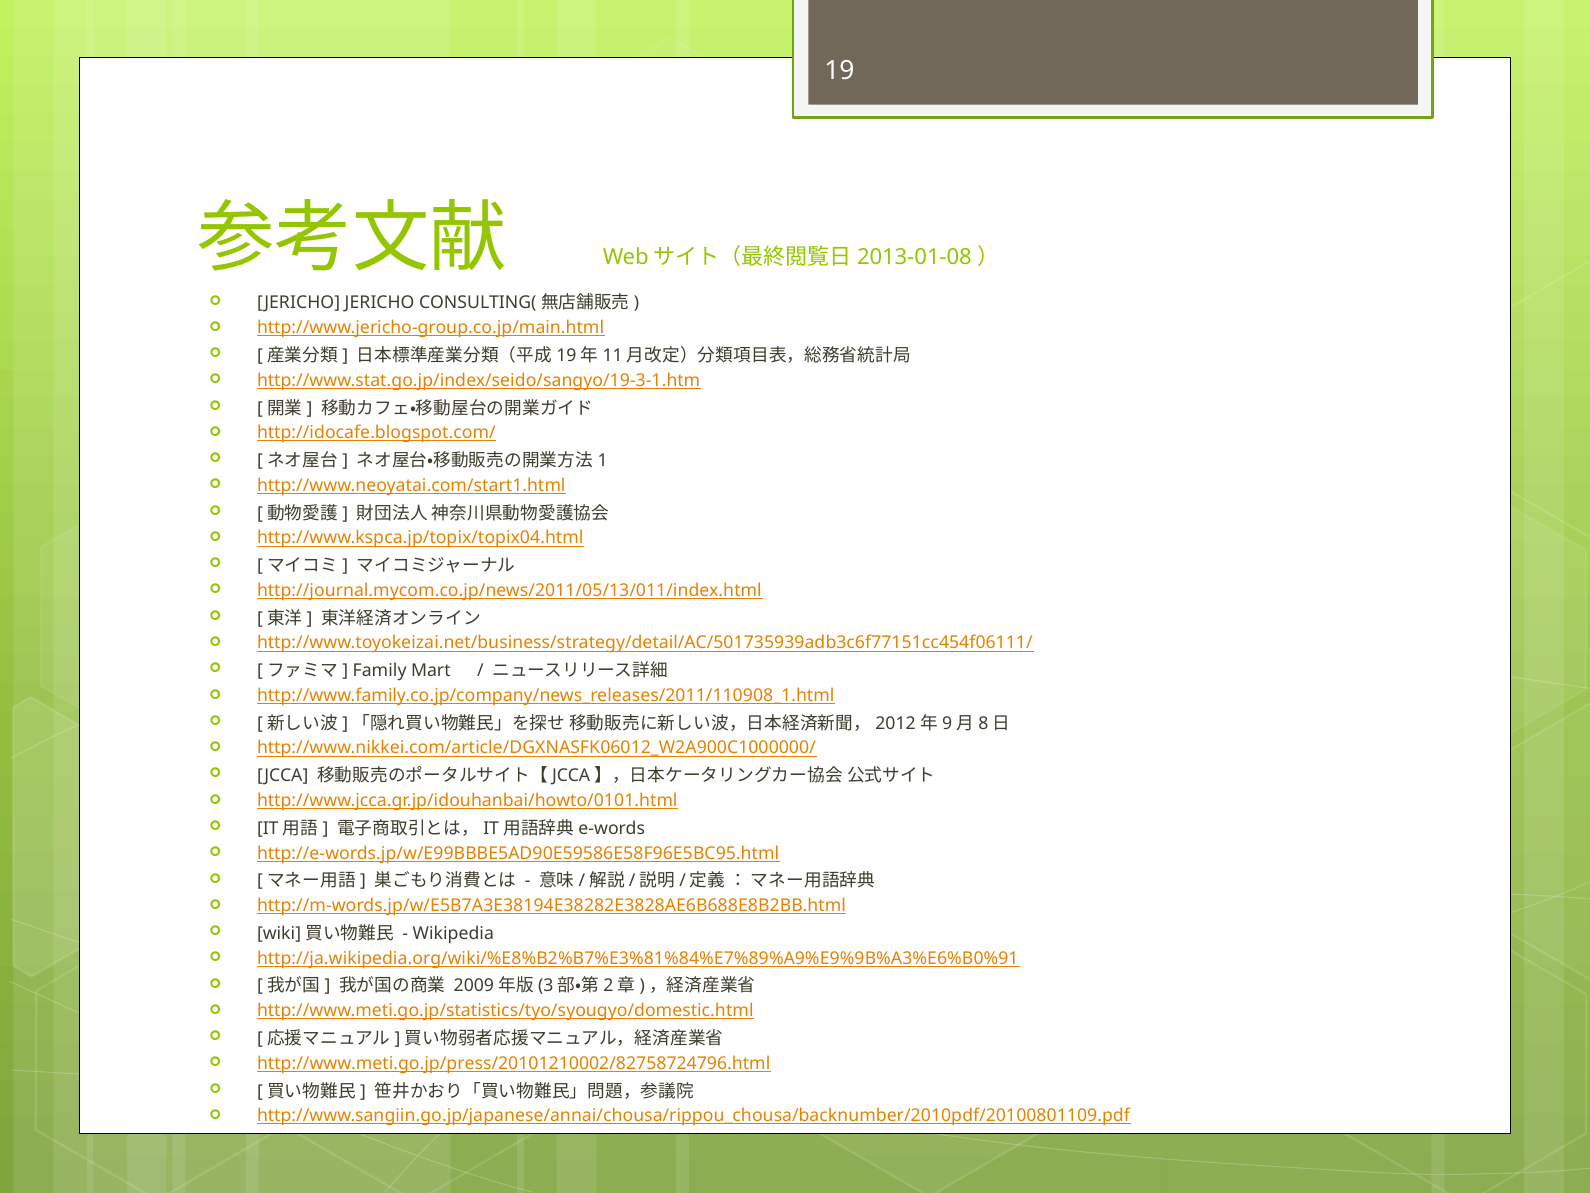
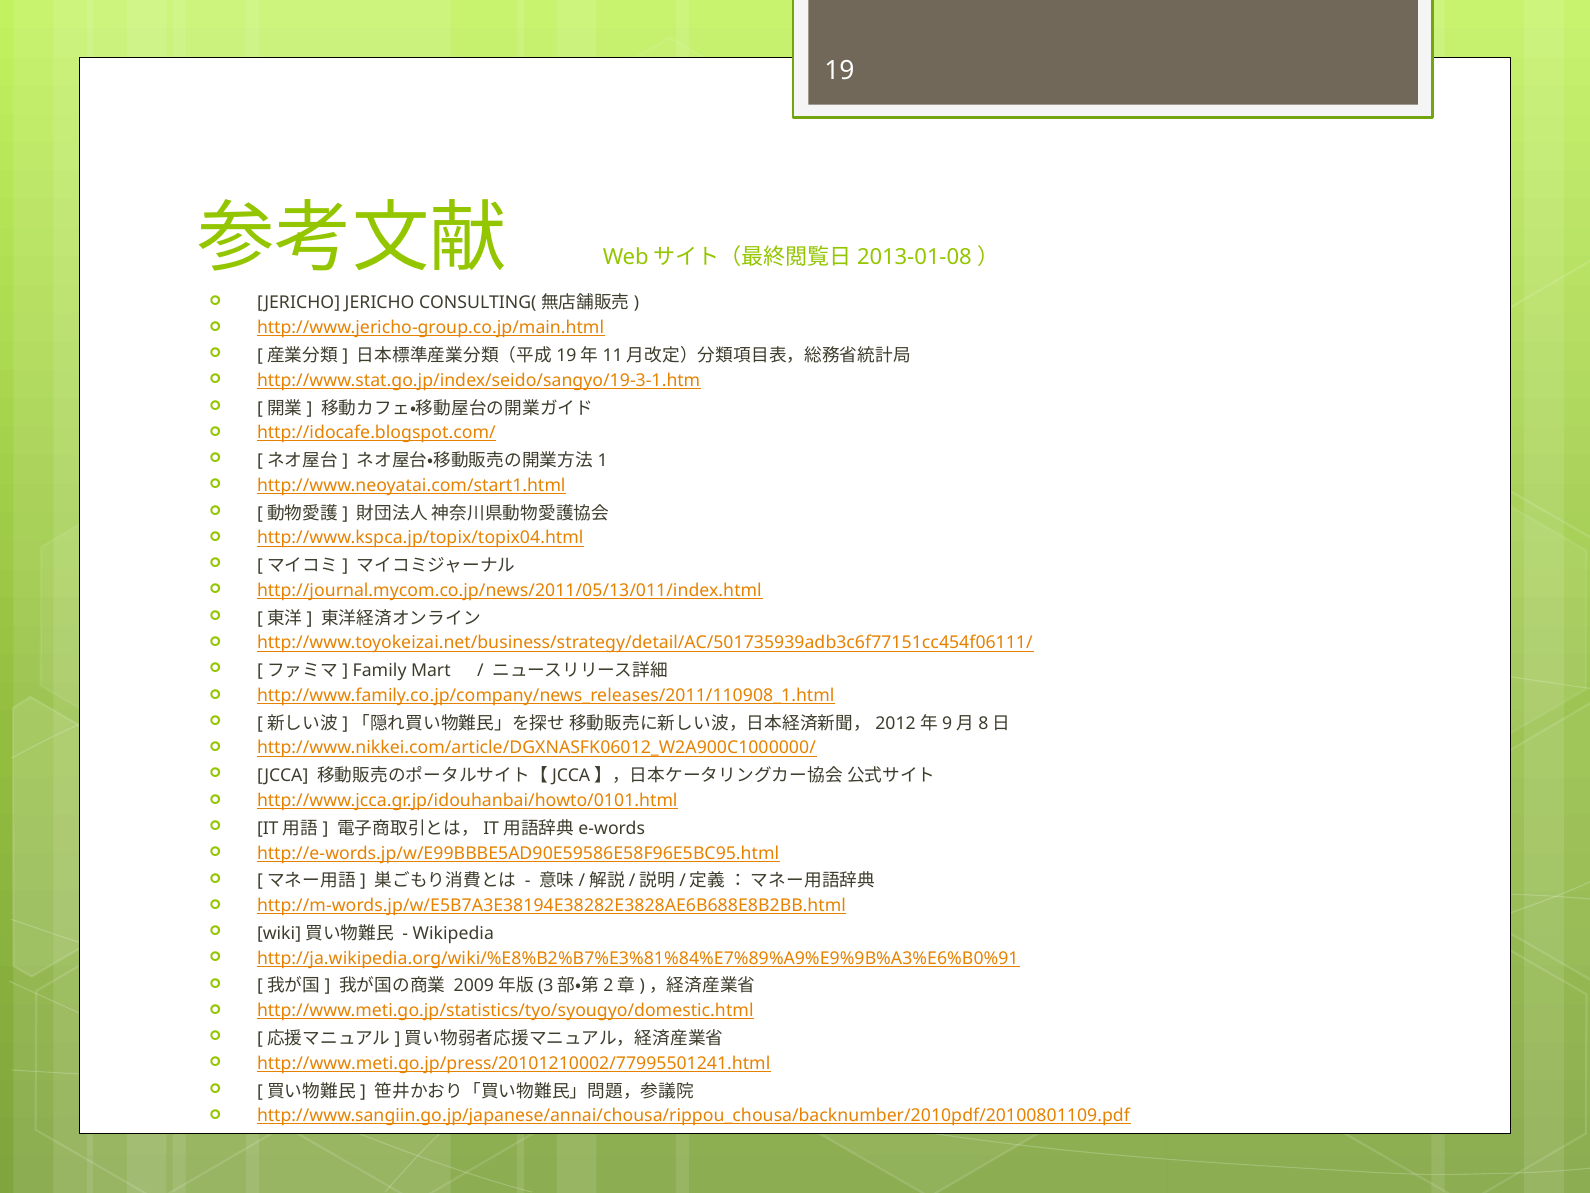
http://www.meti.go.jp/press/20101210002/82758724796.html: http://www.meti.go.jp/press/20101210002/82758724796.html -> http://www.meti.go.jp/press/20101210002/77995501241.html
